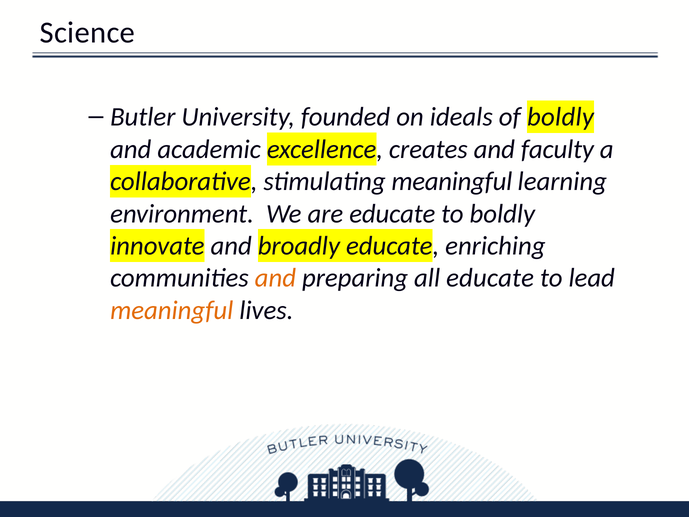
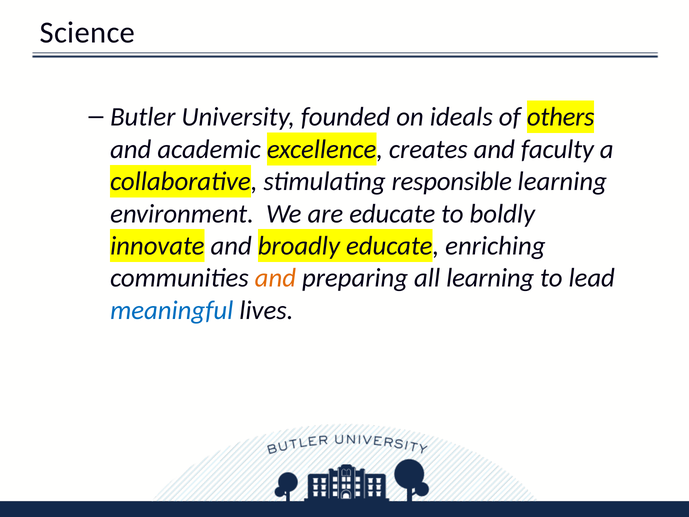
of boldly: boldly -> others
stimulating meaningful: meaningful -> responsible
all educate: educate -> learning
meaningful at (172, 310) colour: orange -> blue
